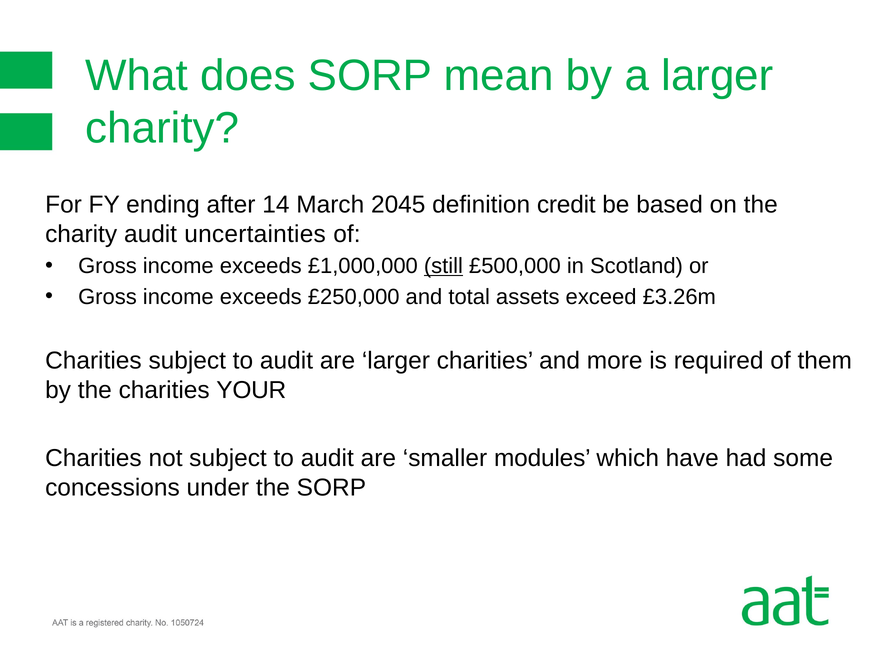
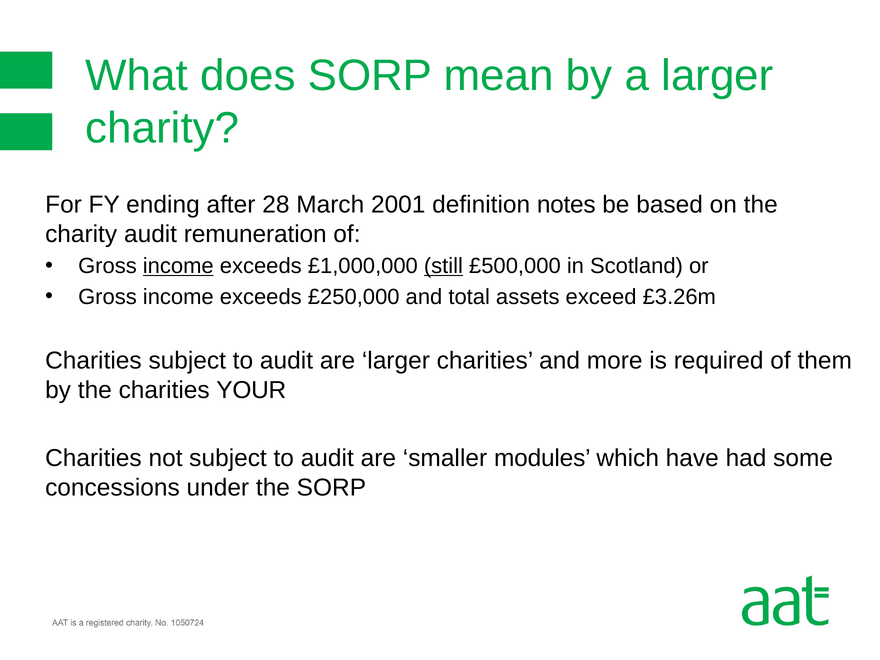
14: 14 -> 28
2045: 2045 -> 2001
credit: credit -> notes
uncertainties: uncertainties -> remuneration
income at (178, 266) underline: none -> present
